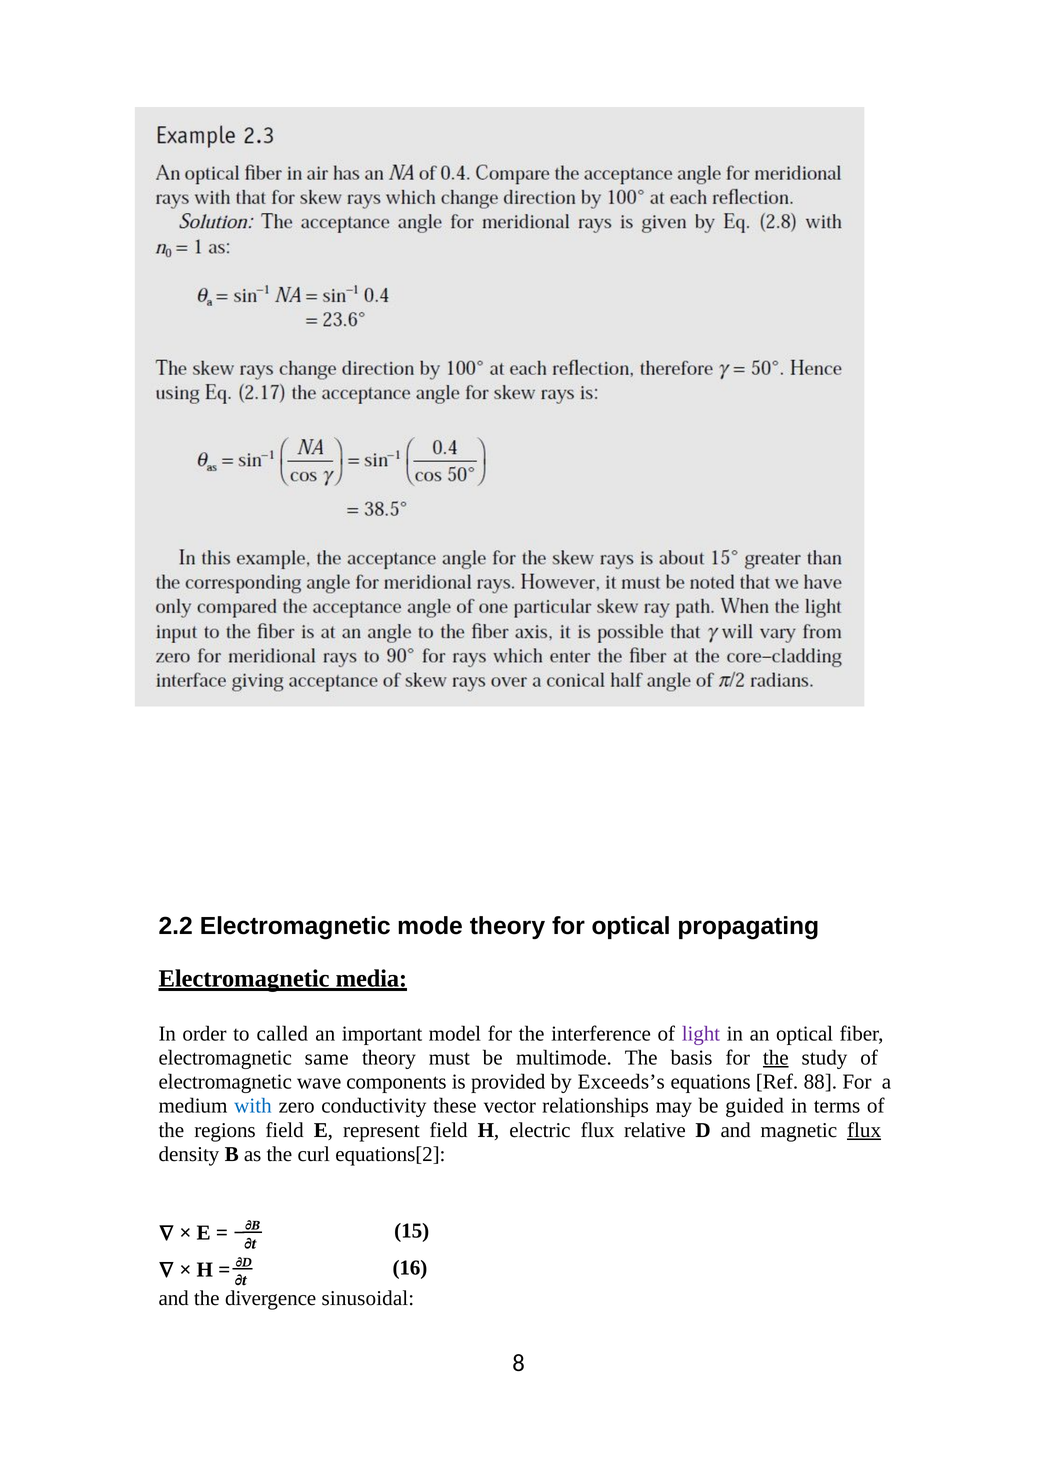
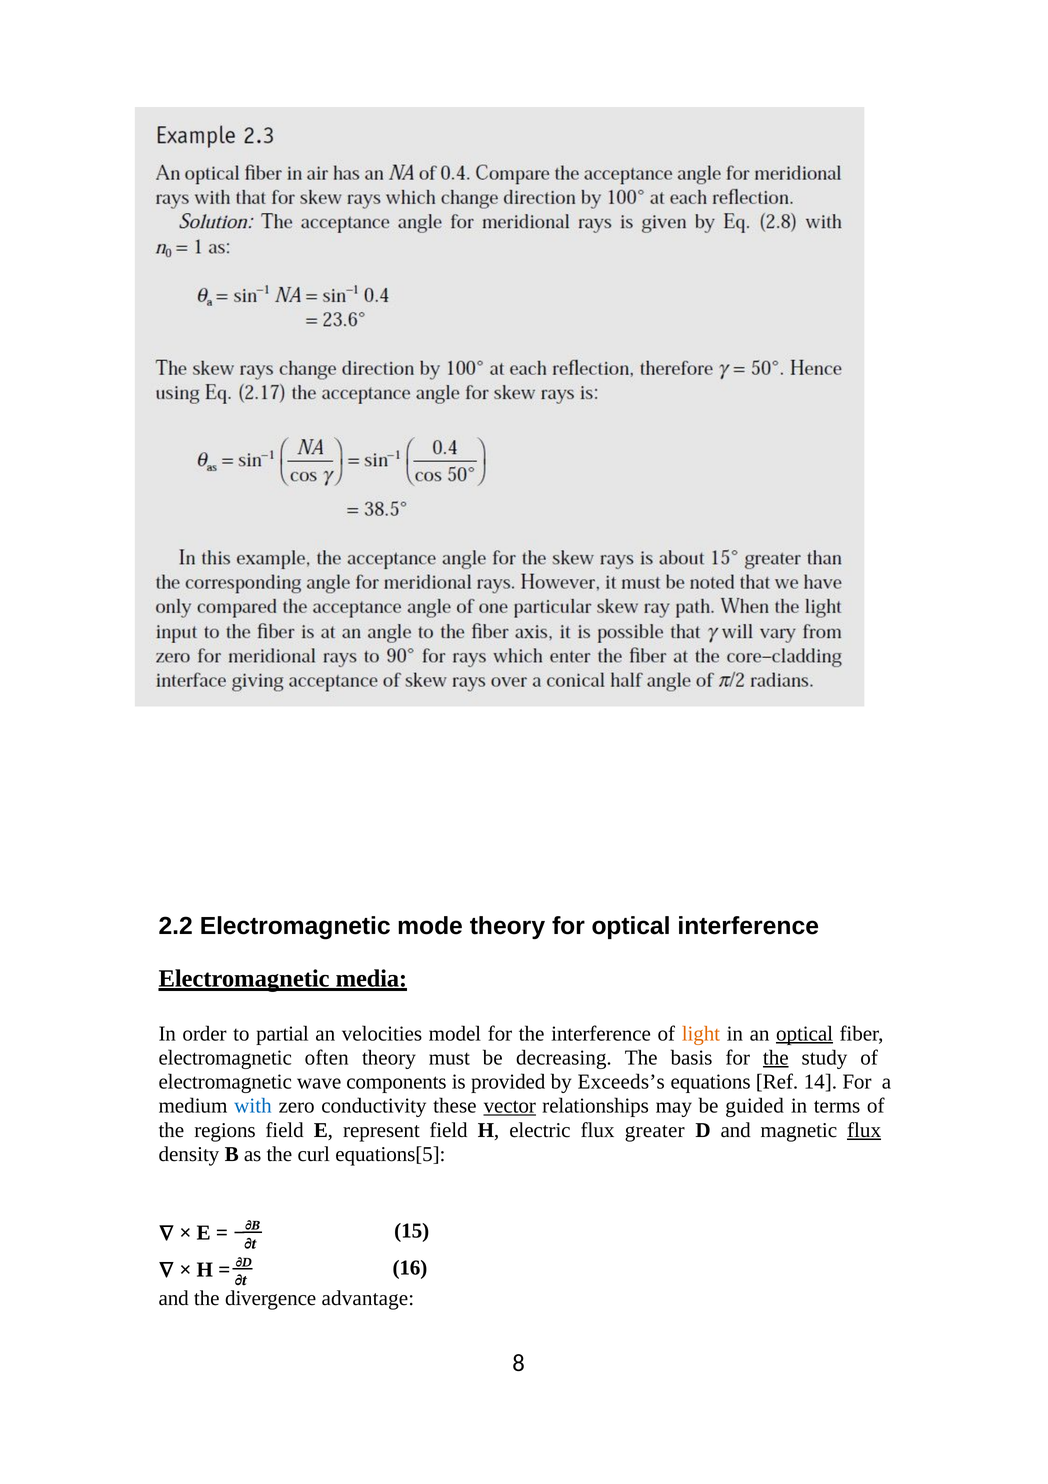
optical propagating: propagating -> interference
called: called -> partial
important: important -> velocities
light colour: purple -> orange
optical at (805, 1033) underline: none -> present
same: same -> often
multimode: multimode -> decreasing
88: 88 -> 14
vector underline: none -> present
relative: relative -> greater
equations[2: equations[2 -> equations[5
sinusoidal: sinusoidal -> advantage
